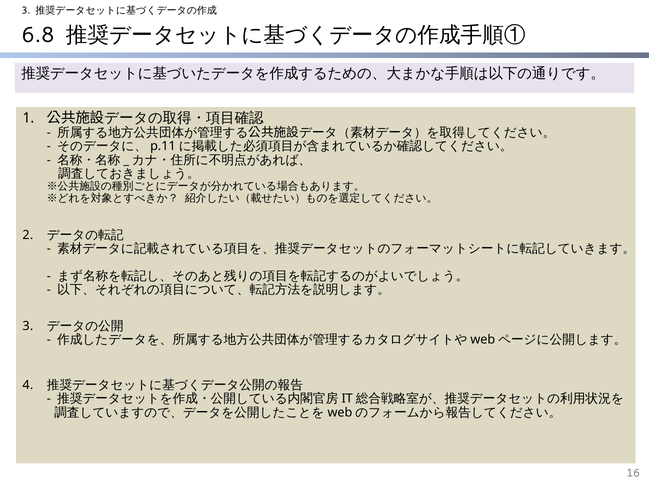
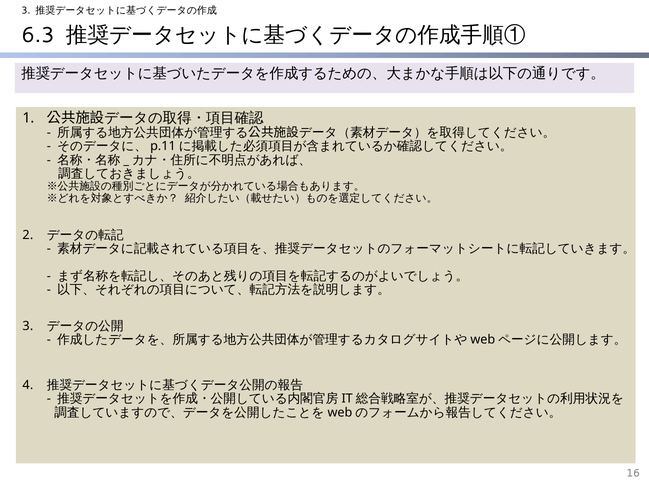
6.8: 6.8 -> 6.3
